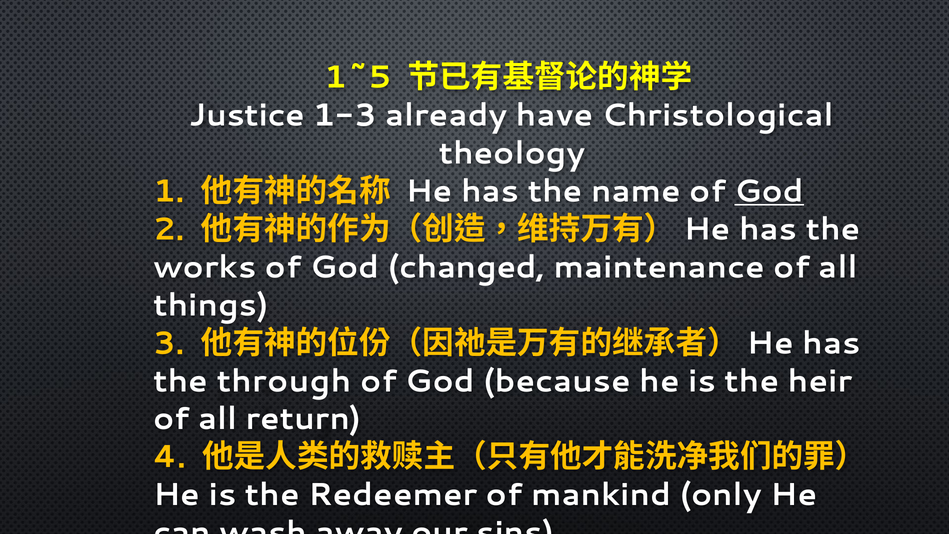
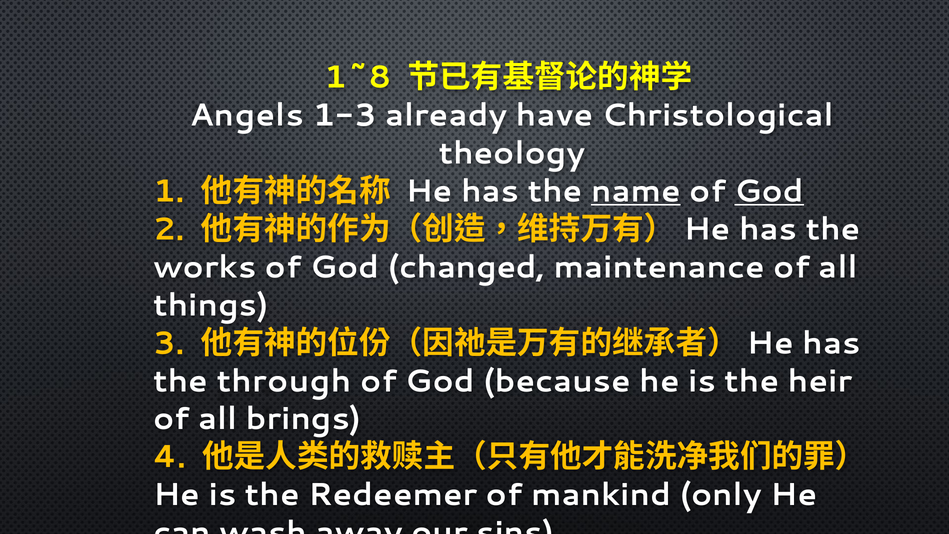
1~5: 1~5 -> 1~8
Justice: Justice -> Angels
name underline: none -> present
return: return -> brings
